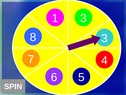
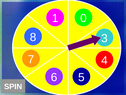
1 3: 3 -> 0
